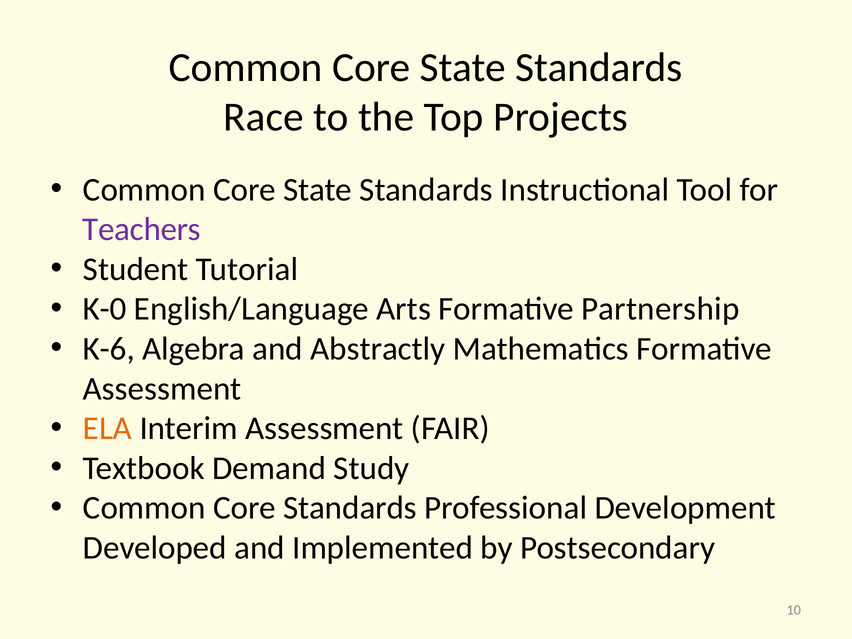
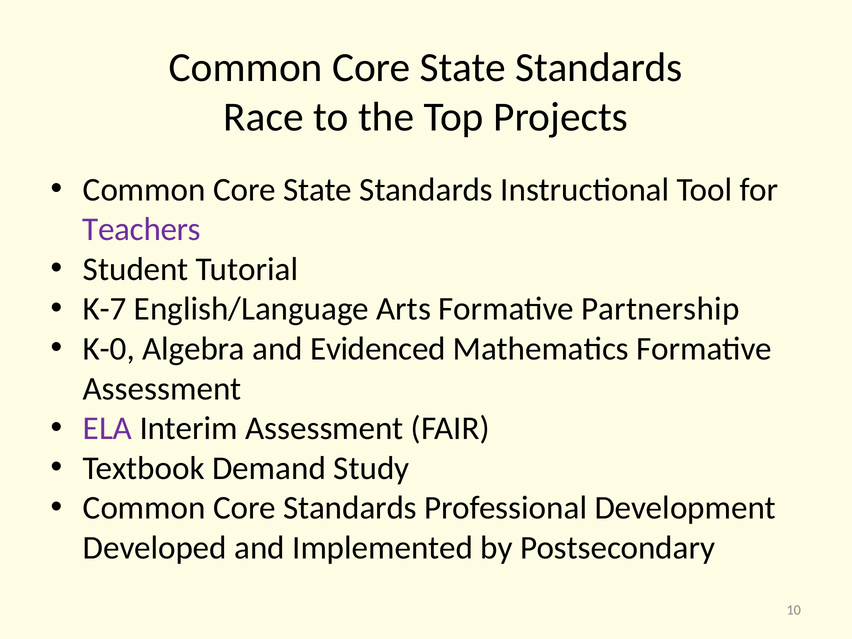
K-0: K-0 -> K-7
K-6: K-6 -> K-0
Abstractly: Abstractly -> Evidenced
ELA colour: orange -> purple
